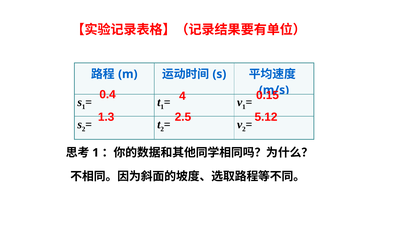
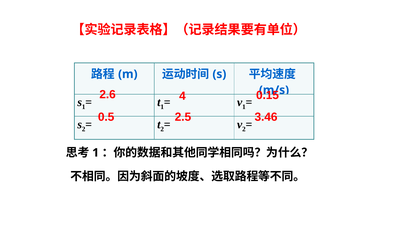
0.4: 0.4 -> 2.6
1.3: 1.3 -> 0.5
5.12: 5.12 -> 3.46
